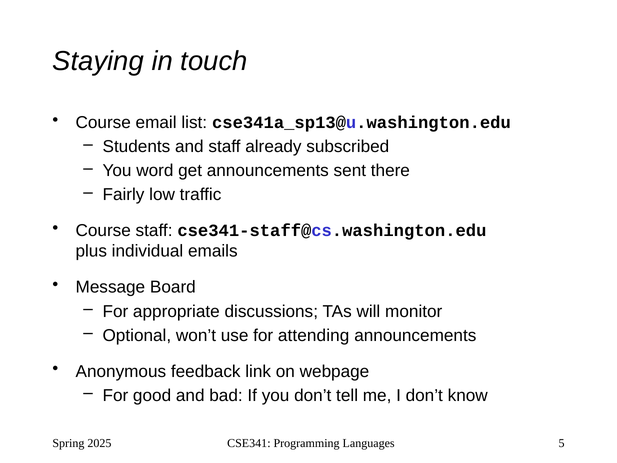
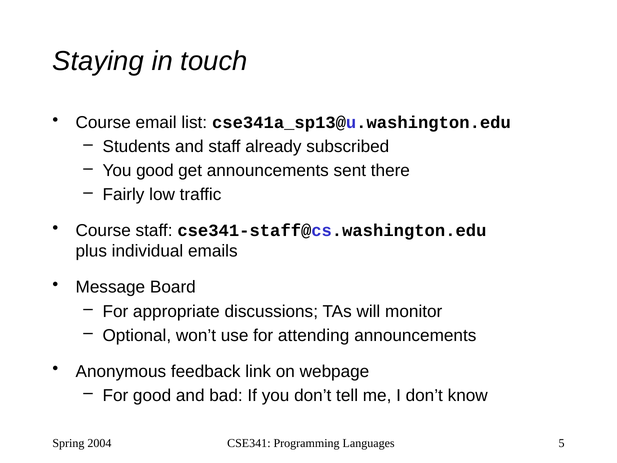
You word: word -> good
2025: 2025 -> 2004
